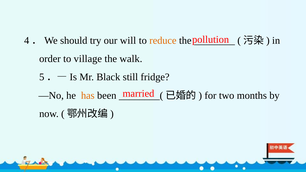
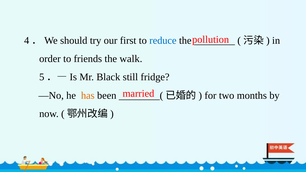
will: will -> first
reduce colour: orange -> blue
village: village -> friends
